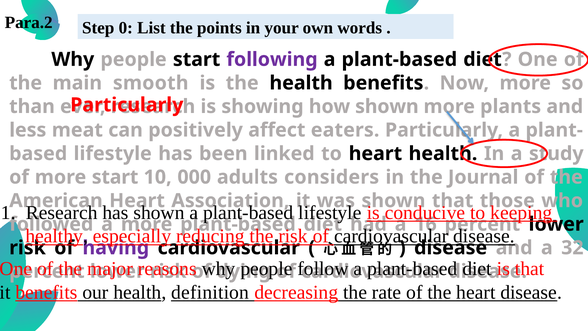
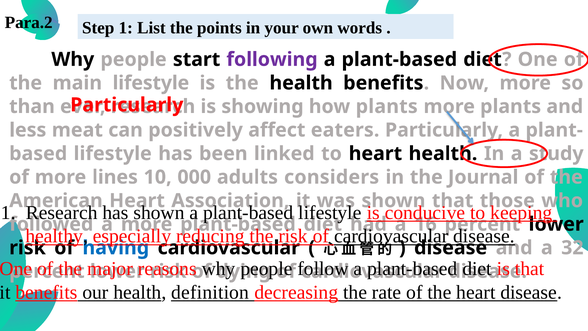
Step 0: 0 -> 1
main smooth: smooth -> lifestyle
how shown: shown -> plants
more start: start -> lines
having colour: purple -> blue
